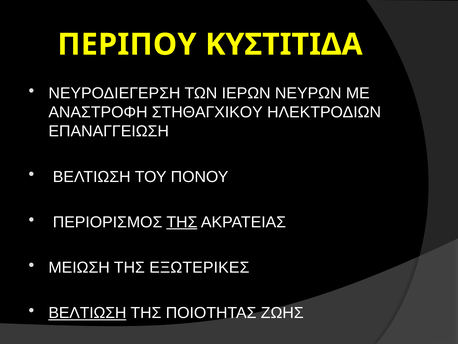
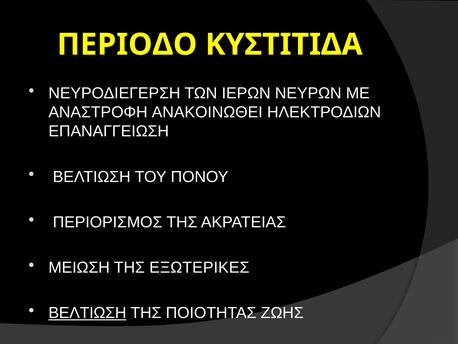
ΠΕΡΙΠΟΥ: ΠΕΡΙΠΟΥ -> ΠΕΡΙΟΔΟ
ΣΤΗΘΑΓΧΙΚΟΥ: ΣΤΗΘΑΓΧΙΚΟΥ -> ΑΝΑΚΟΙΝΩΘΕΙ
ΤΗΣ at (182, 222) underline: present -> none
